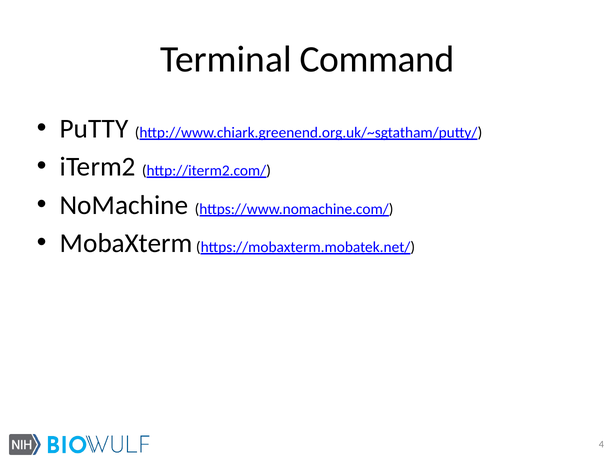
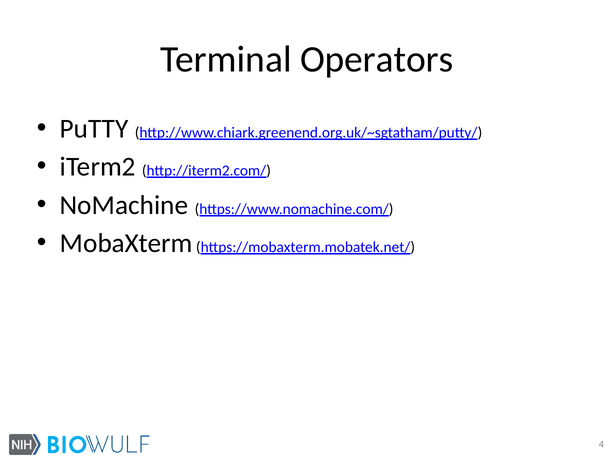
Command: Command -> Operators
